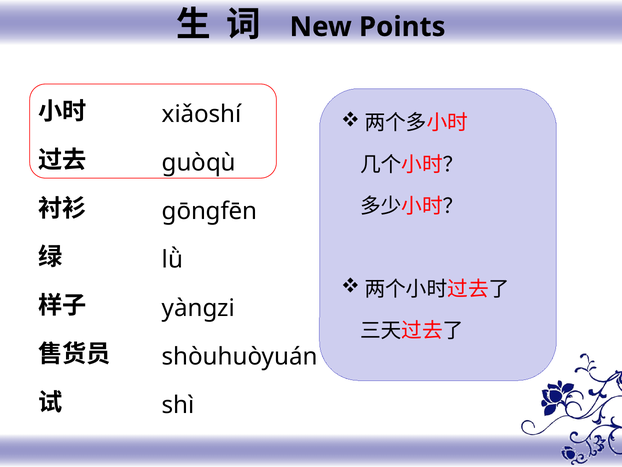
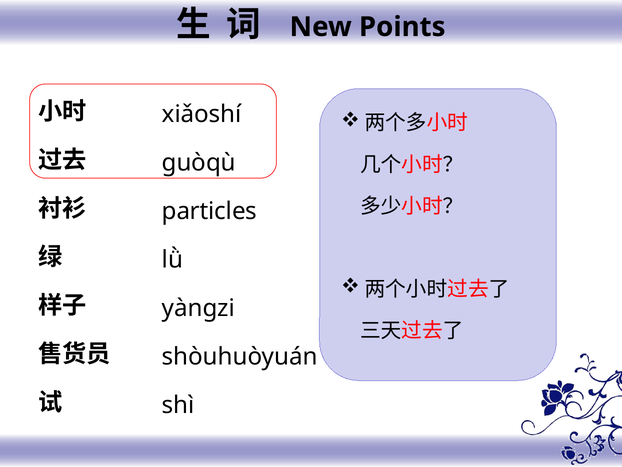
ɡōngfēn: ɡōngfēn -> particles
